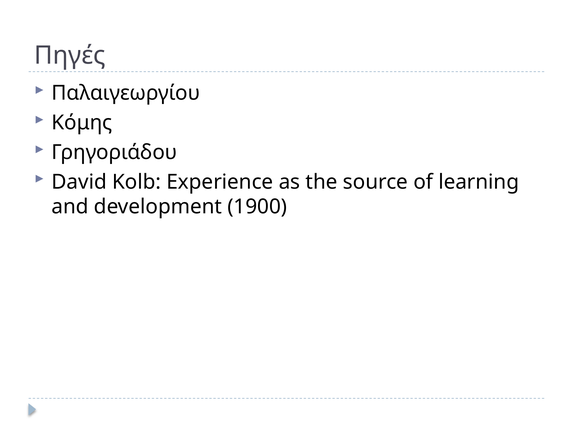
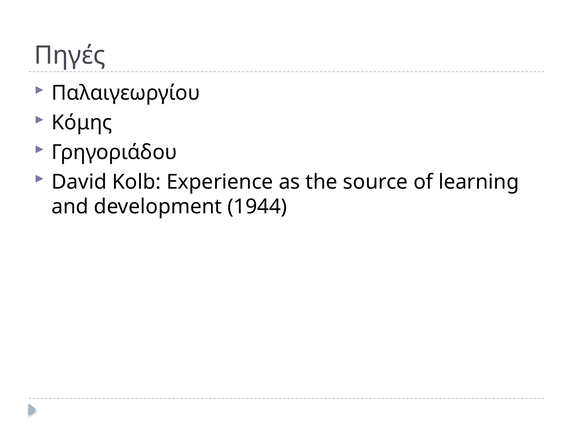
1900: 1900 -> 1944
